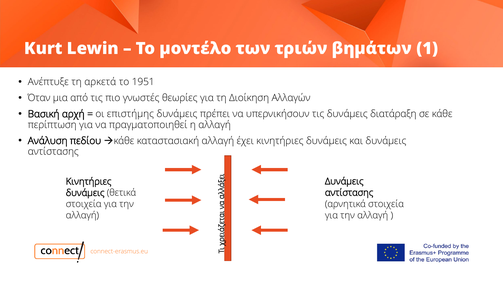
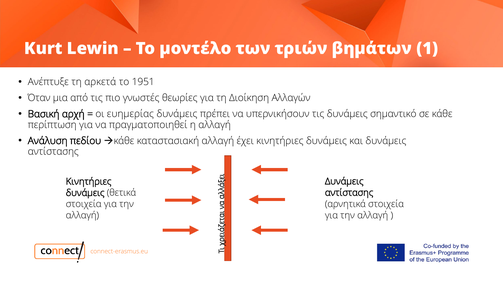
επιστήμης: επιστήμης -> ευημερίας
διατάραξη: διατάραξη -> σημαντικό
